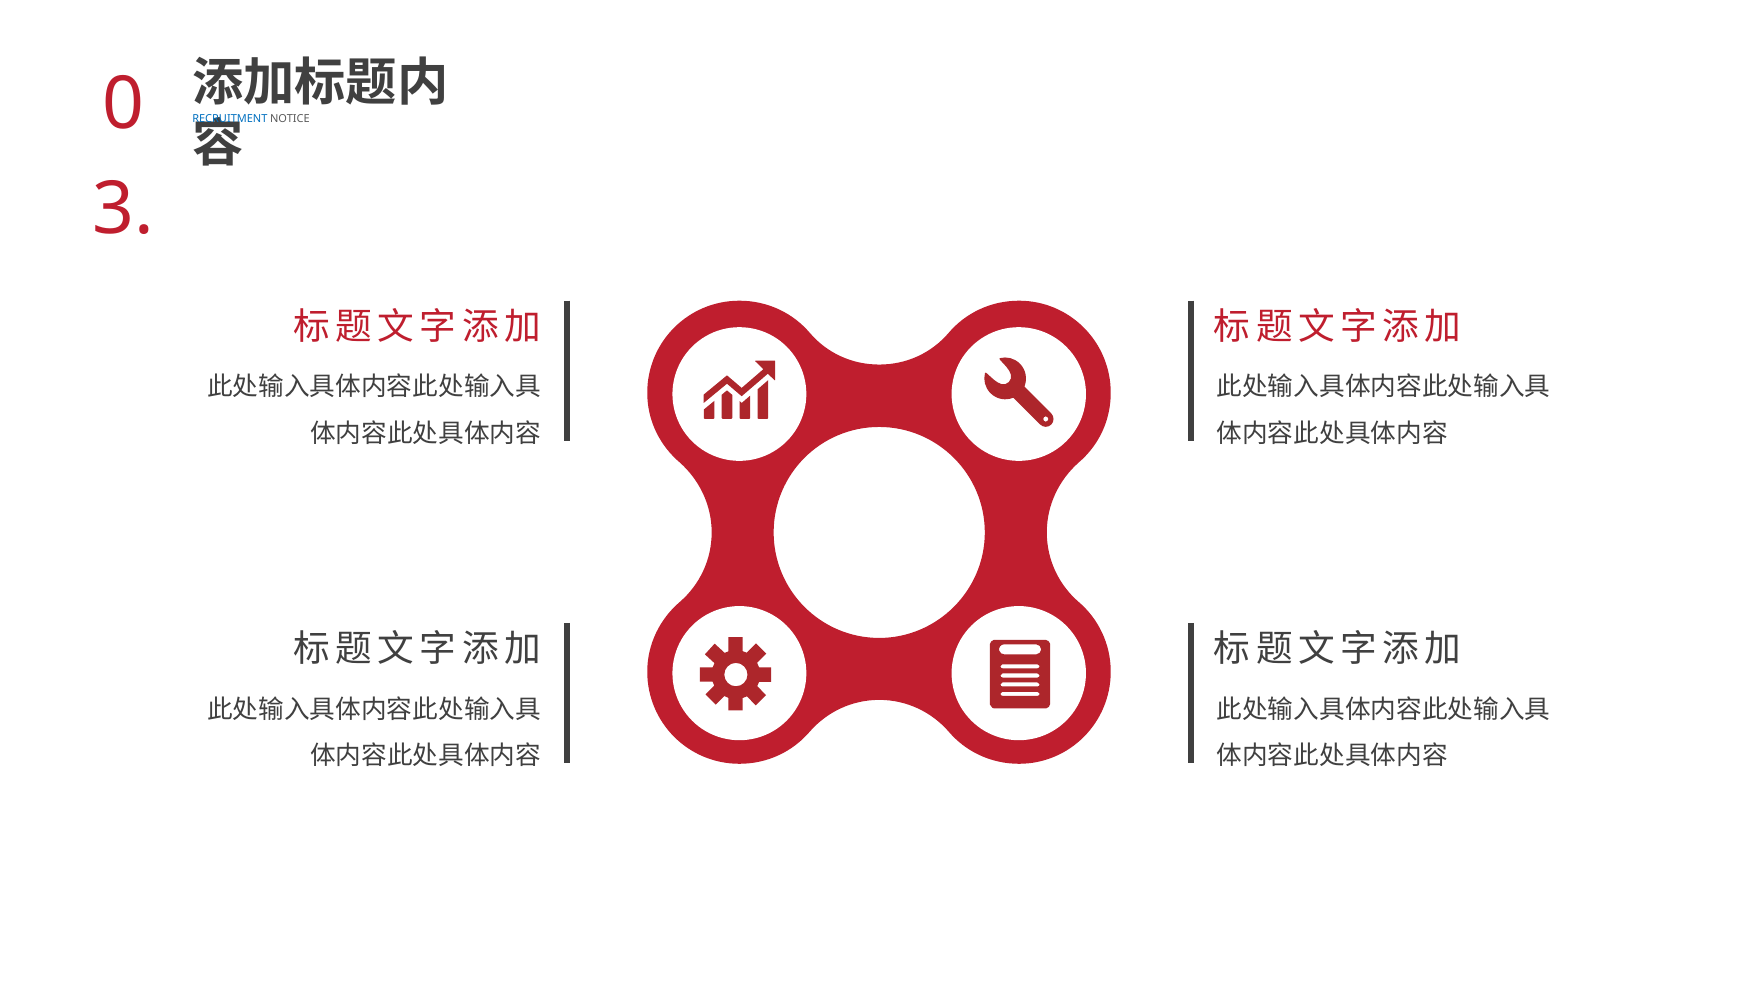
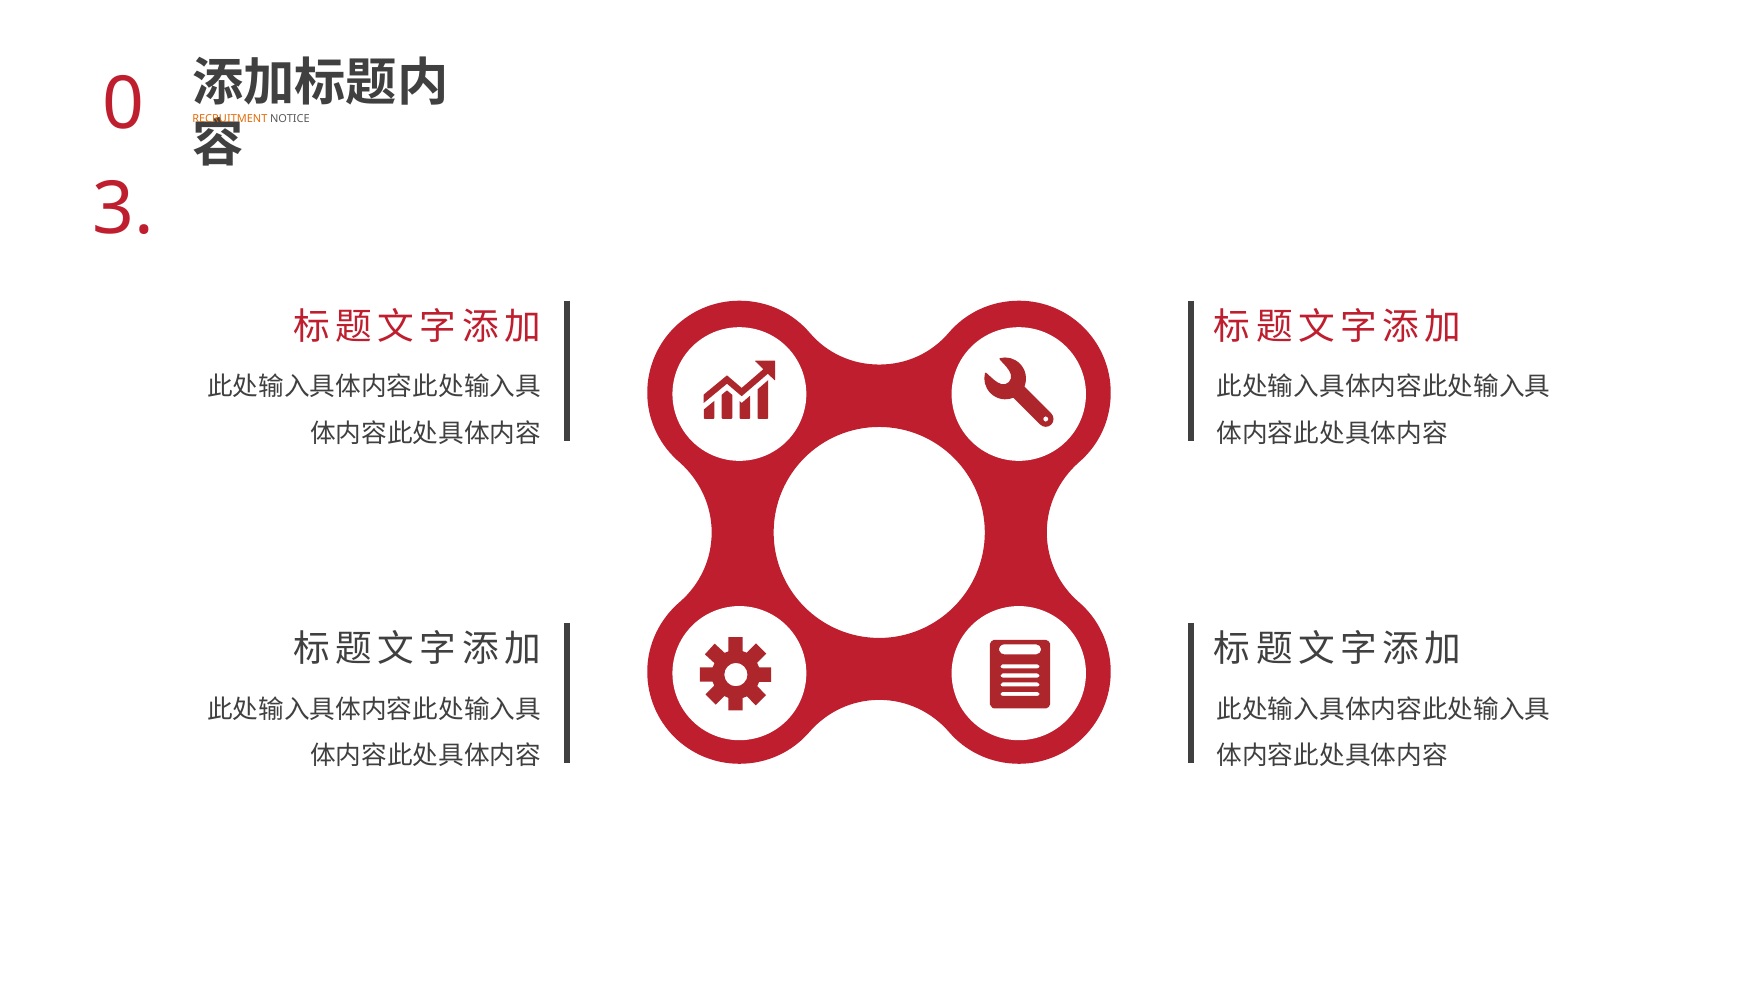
RECRUITMENT colour: blue -> orange
